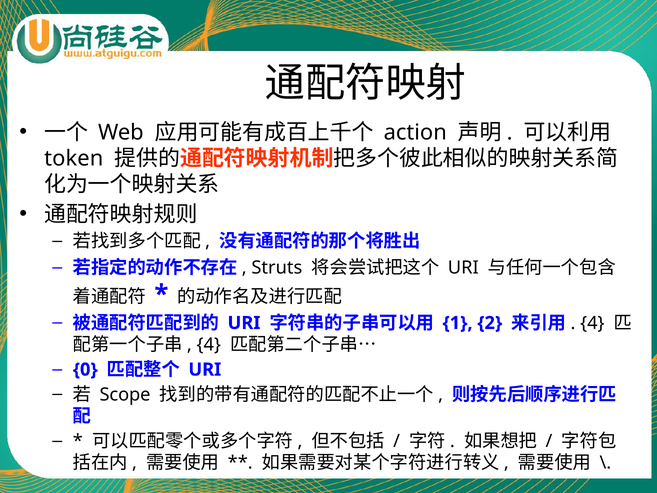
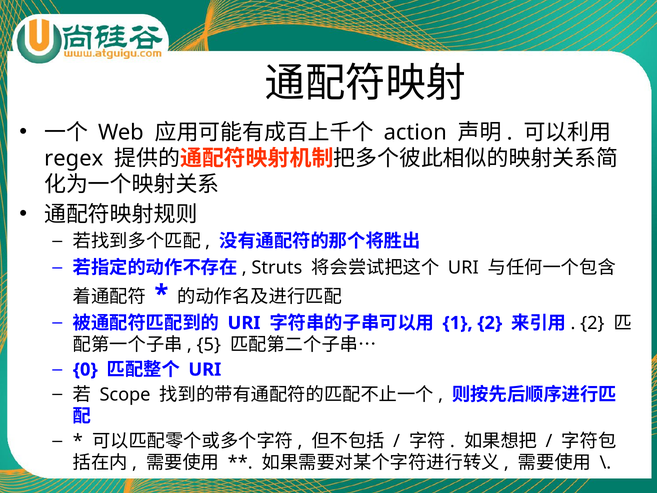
token: token -> regex
4 at (592, 323): 4 -> 2
4 at (209, 345): 4 -> 5
